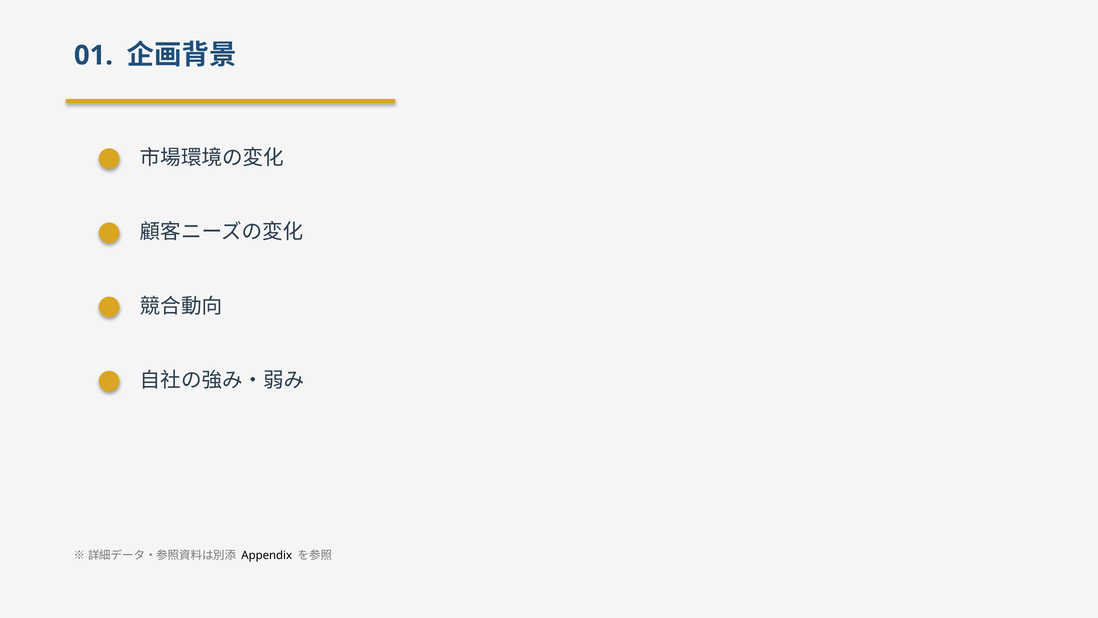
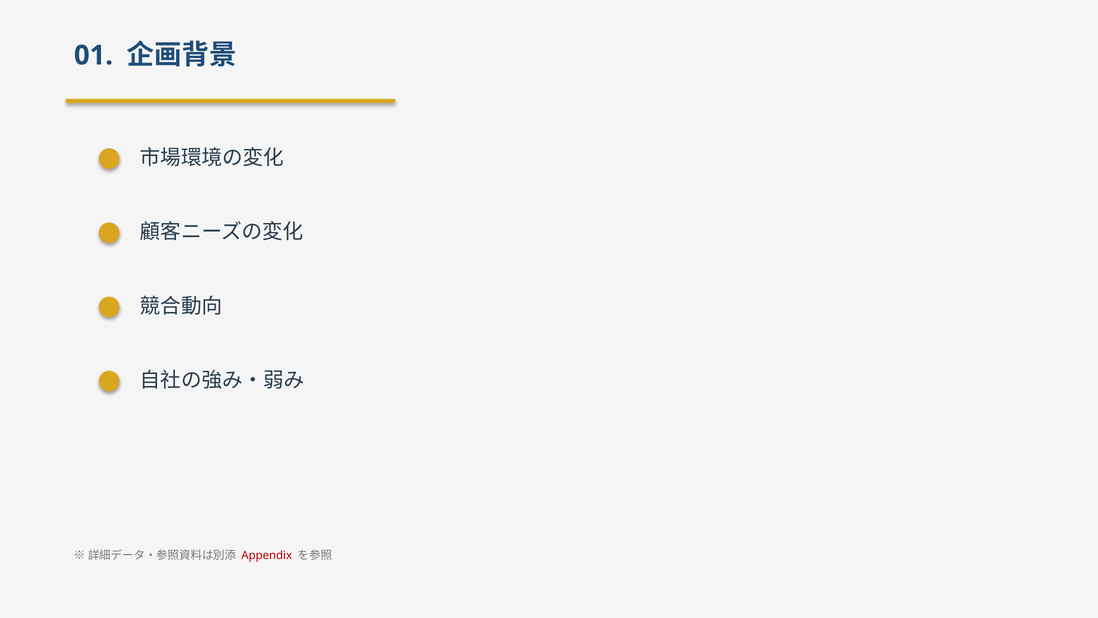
Appendix colour: black -> red
